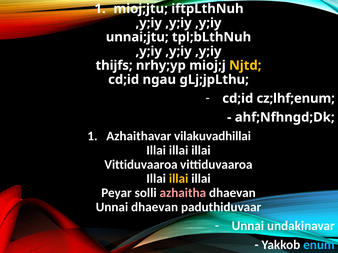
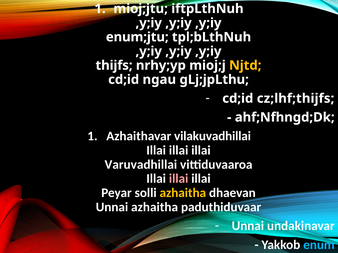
unnai;jtu: unnai;jtu -> enum;jtu
cz;lhf;enum: cz;lhf;enum -> cz;lhf;thijfs
Vittiduvaaroa at (141, 165): Vittiduvaaroa -> Varuvadhillai
illai at (179, 179) colour: yellow -> pink
azhaitha at (183, 193) colour: pink -> yellow
Unnai dhaevan: dhaevan -> azhaitha
